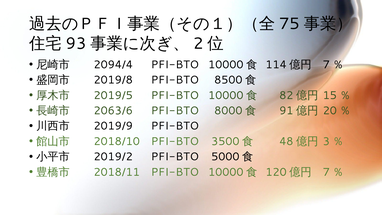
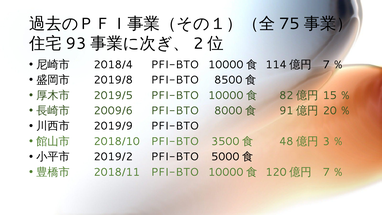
2094/4: 2094/4 -> 2018/4
2063/6: 2063/6 -> 2009/6
